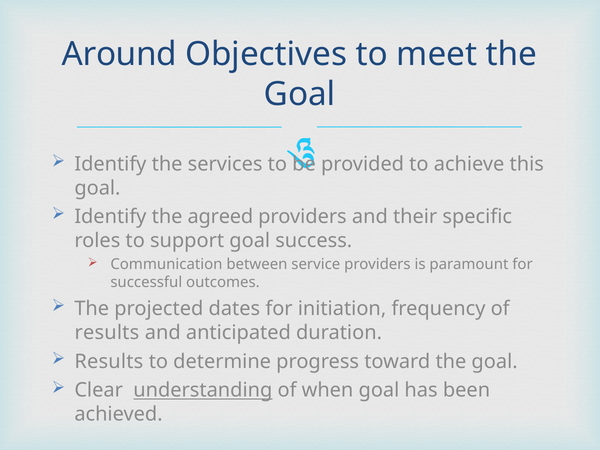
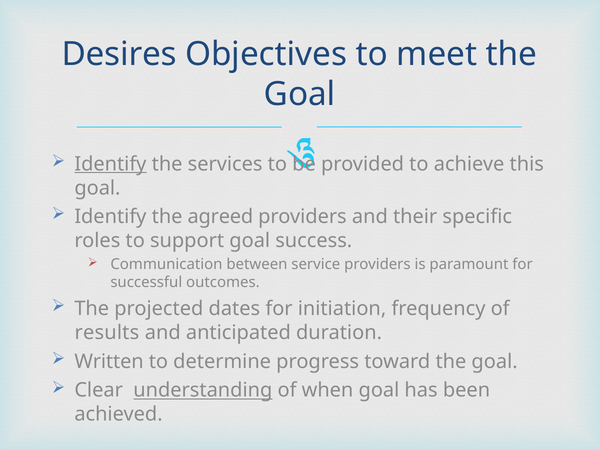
Around: Around -> Desires
Identify at (110, 164) underline: none -> present
Results at (109, 362): Results -> Written
